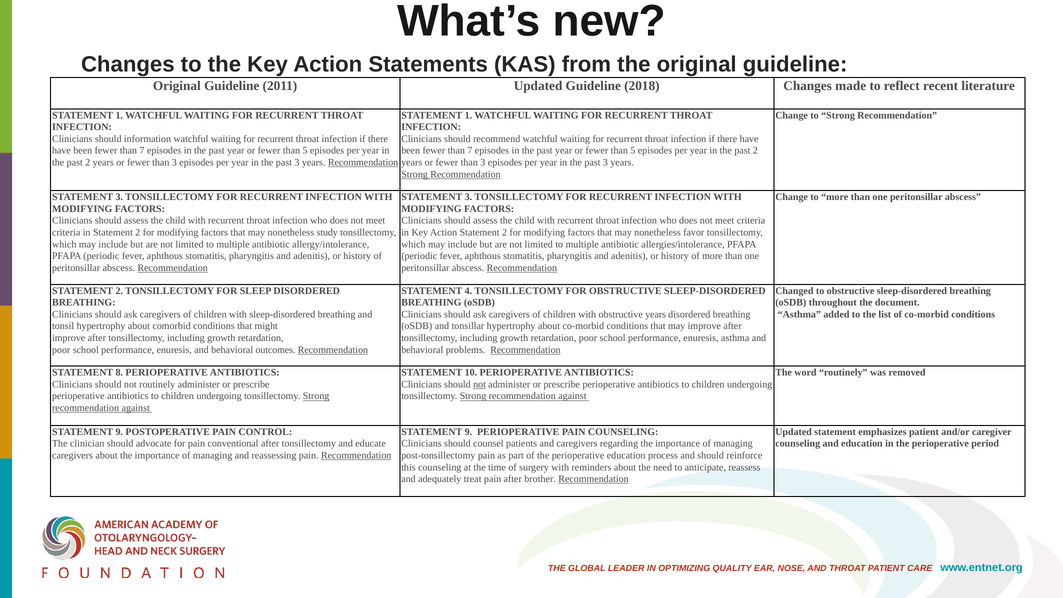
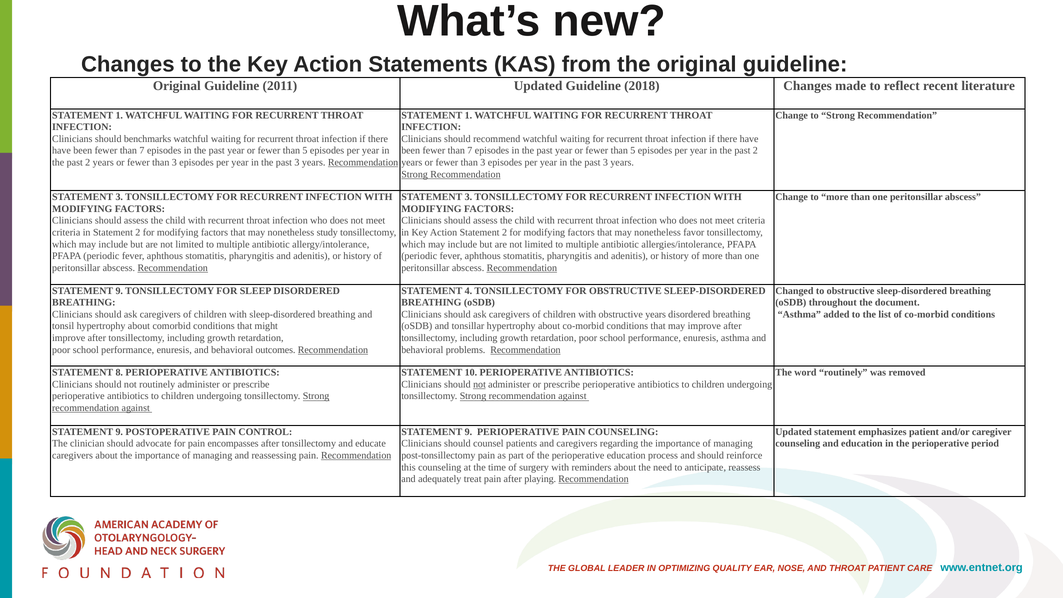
information: information -> benchmarks
2 at (119, 291): 2 -> 9
conventional: conventional -> encompasses
brother: brother -> playing
